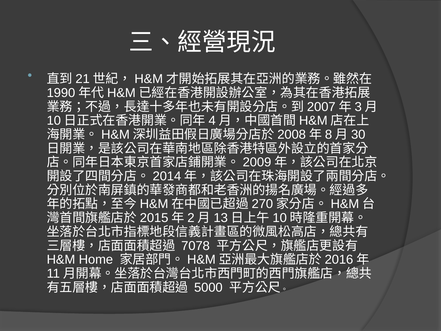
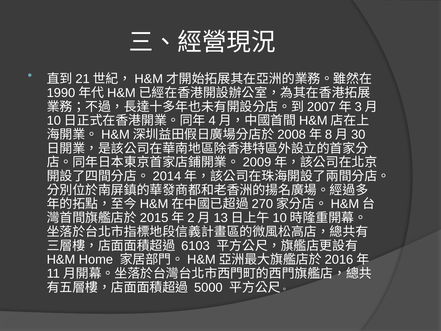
7078: 7078 -> 6103
